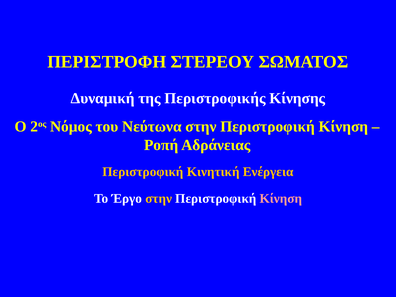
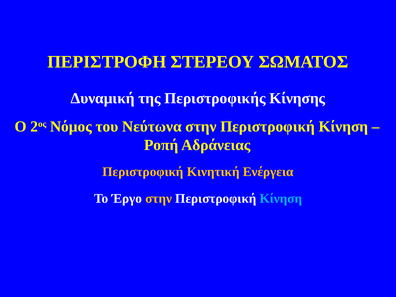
Κίνηση at (281, 199) colour: pink -> light blue
